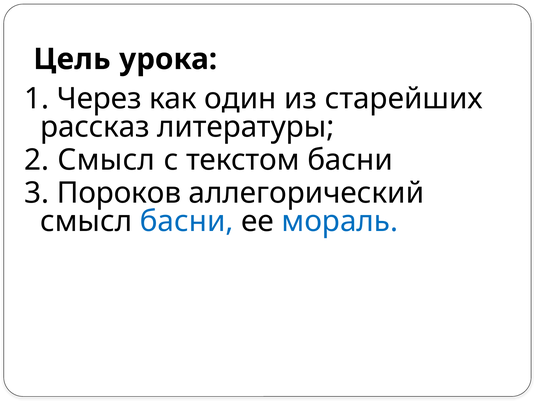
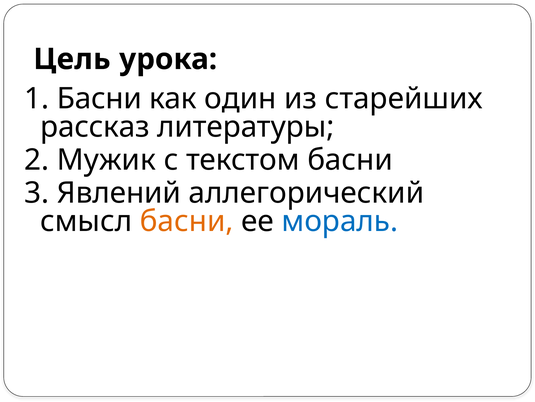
1 Через: Через -> Басни
2 Смысл: Смысл -> Мужик
Пороков: Пороков -> Явлений
басни at (187, 221) colour: blue -> orange
